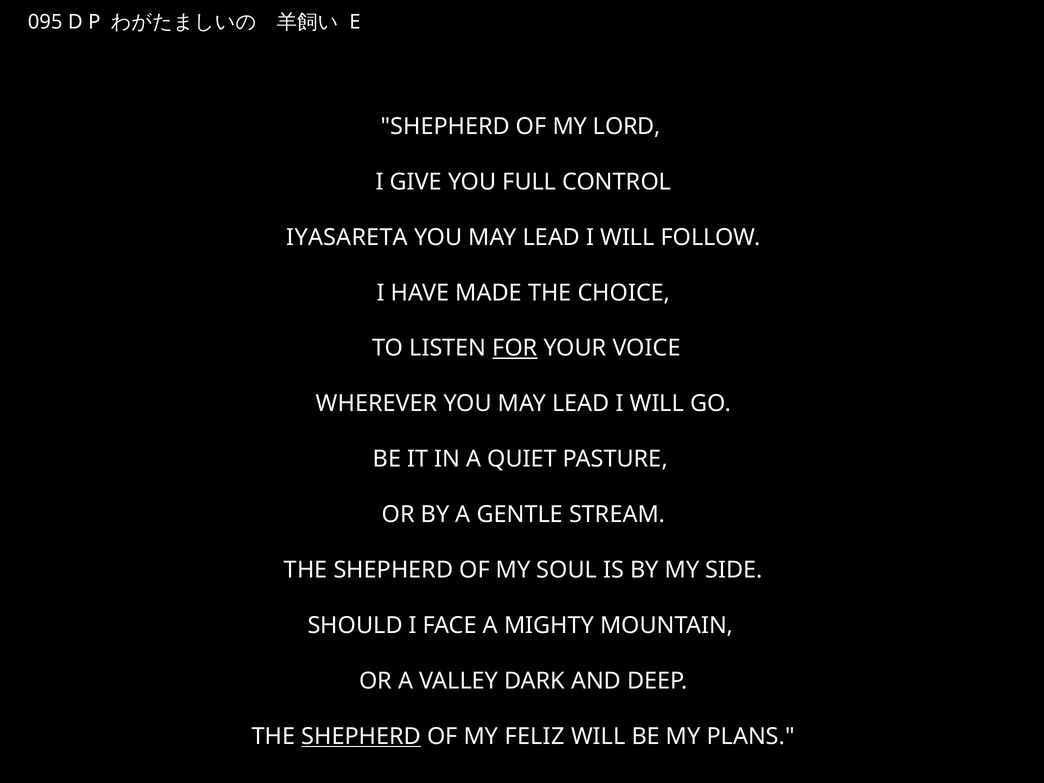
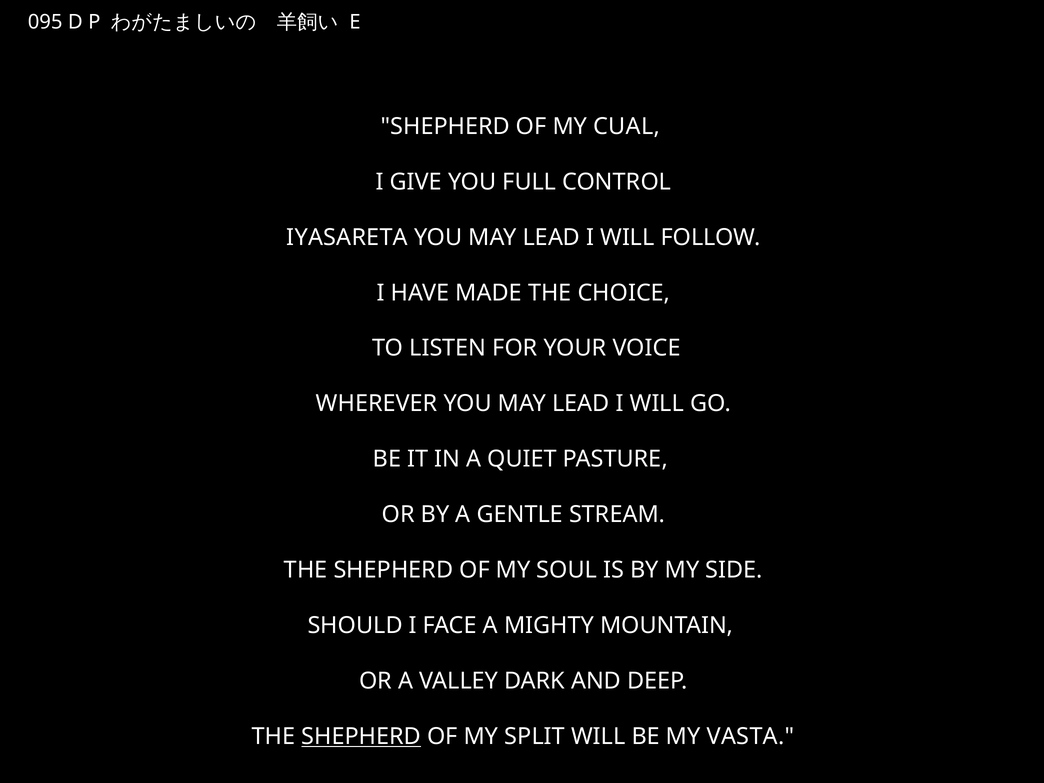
LORD: LORD -> CUAL
FOR underline: present -> none
FELIZ: FELIZ -> SPLIT
PLANS: PLANS -> VASTA
